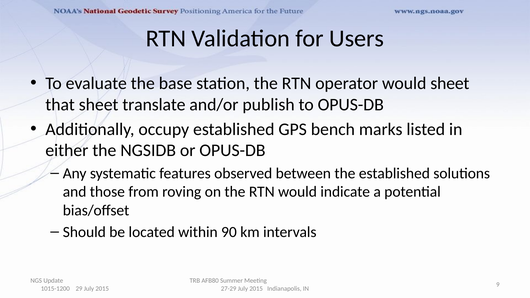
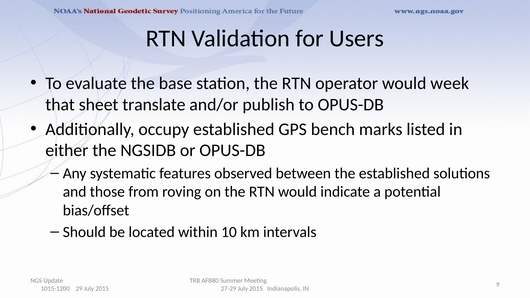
would sheet: sheet -> week
90: 90 -> 10
